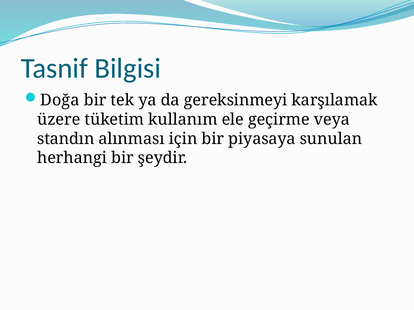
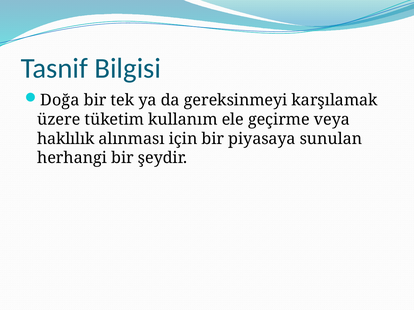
standın: standın -> haklılık
